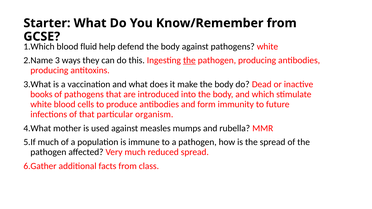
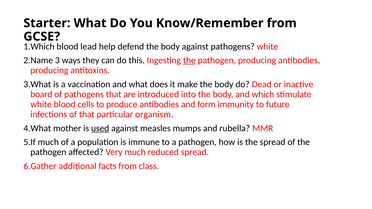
fluid: fluid -> lead
books: books -> board
used underline: none -> present
